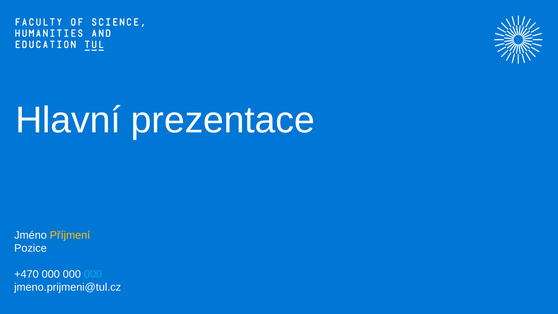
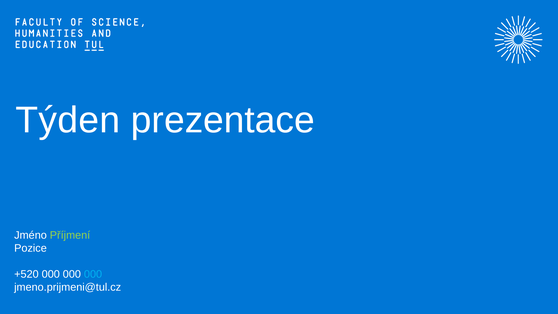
Hlavní: Hlavní -> Týden
Příjmení colour: yellow -> light green
+470: +470 -> +520
